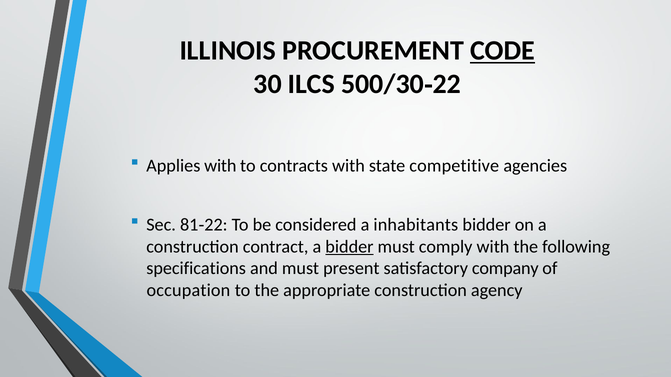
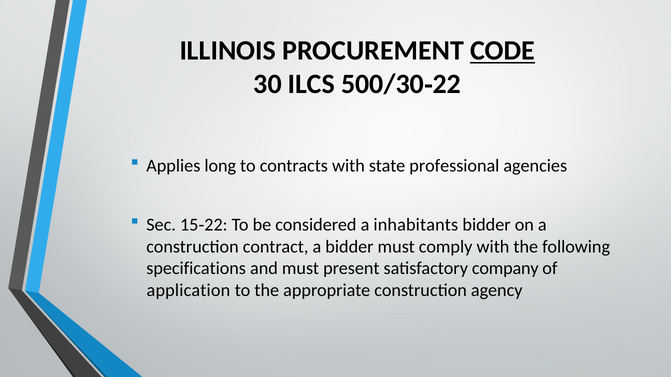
Applies with: with -> long
competitive: competitive -> professional
81: 81 -> 15
bidder at (349, 247) underline: present -> none
occupation: occupation -> application
